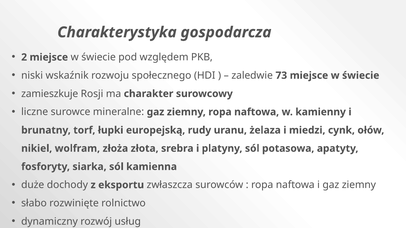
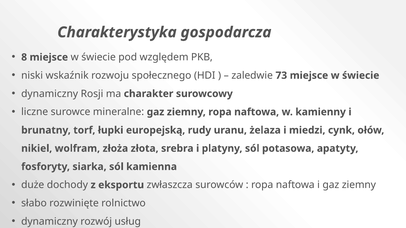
2: 2 -> 8
zamieszkuje at (50, 94): zamieszkuje -> dynamiczny
